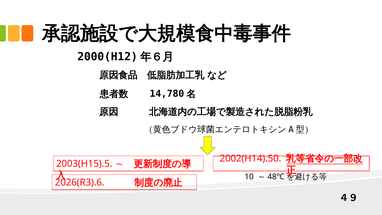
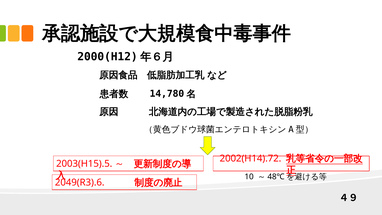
2002(H14).50: 2002(H14).50 -> 2002(H14).72
2026(R3).6: 2026(R3).6 -> 2049(R3).6
